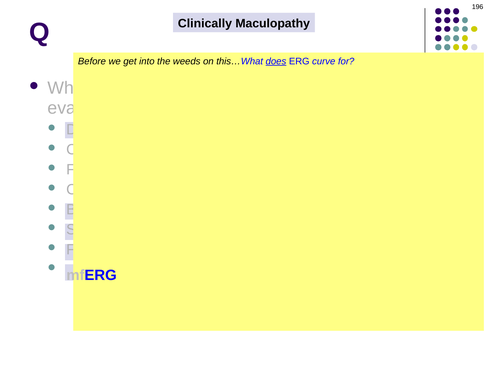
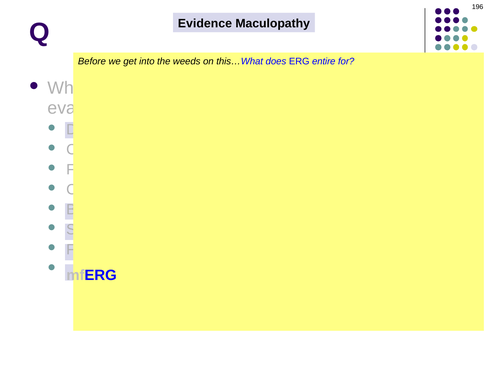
Clinically: Clinically -> Evidence
does underline: present -> none
curve: curve -> entire
